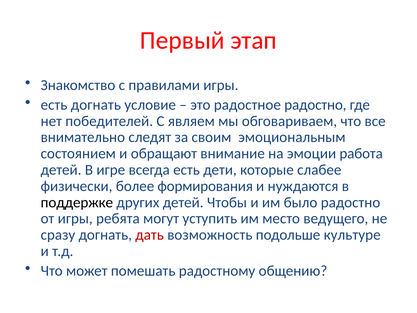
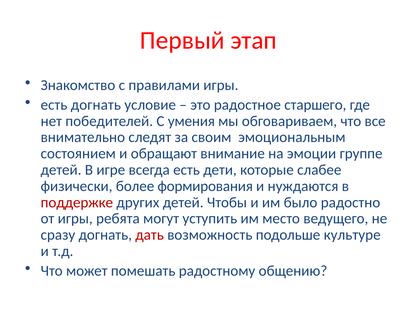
радостное радостно: радостно -> старшего
являем: являем -> умения
работа: работа -> группе
поддержке colour: black -> red
